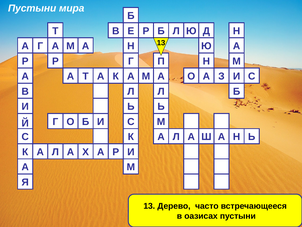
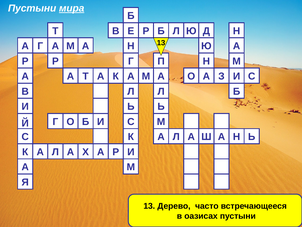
мира underline: none -> present
